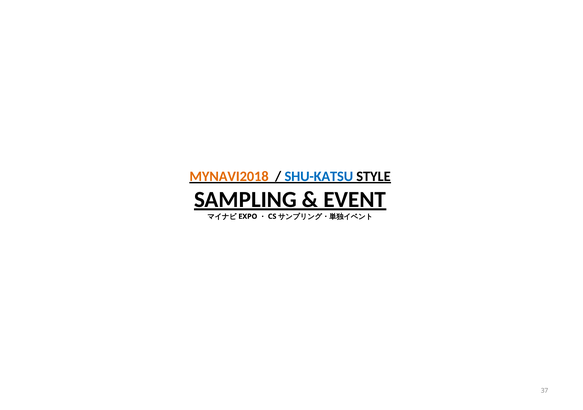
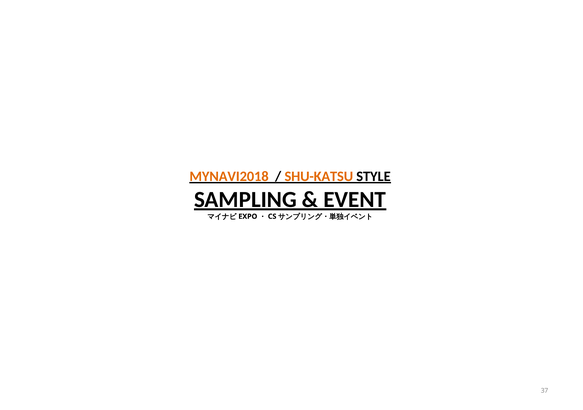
SHU-KATSU colour: blue -> orange
